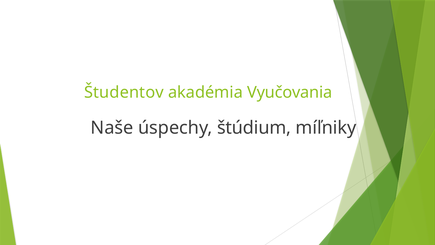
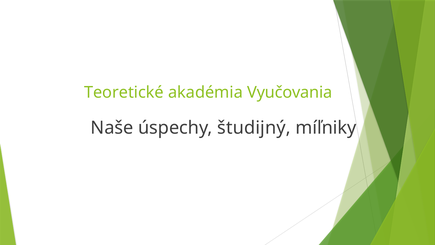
Študentov: Študentov -> Teoretické
štúdium: štúdium -> študijný
